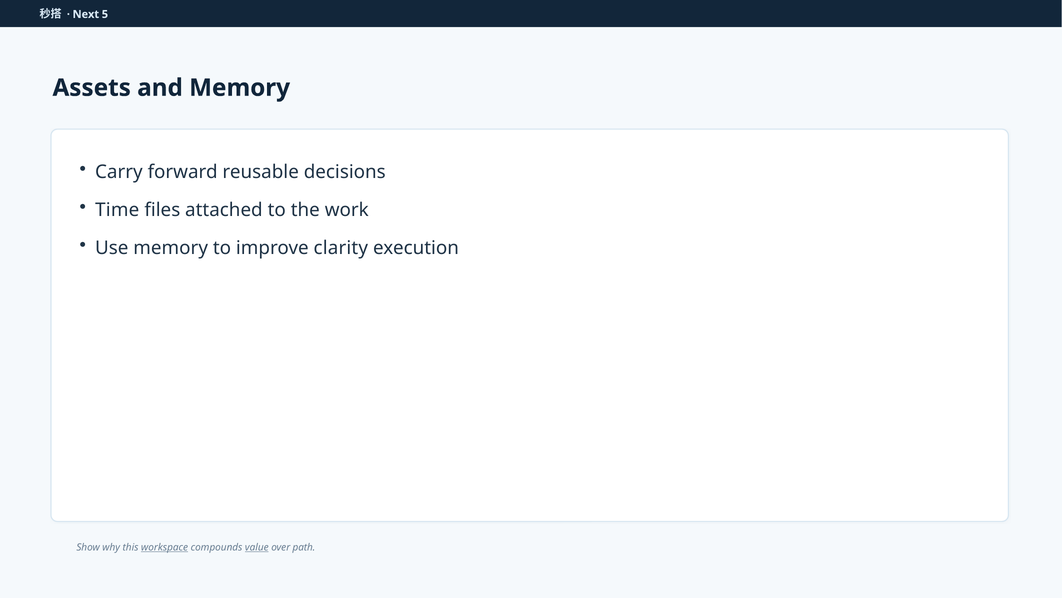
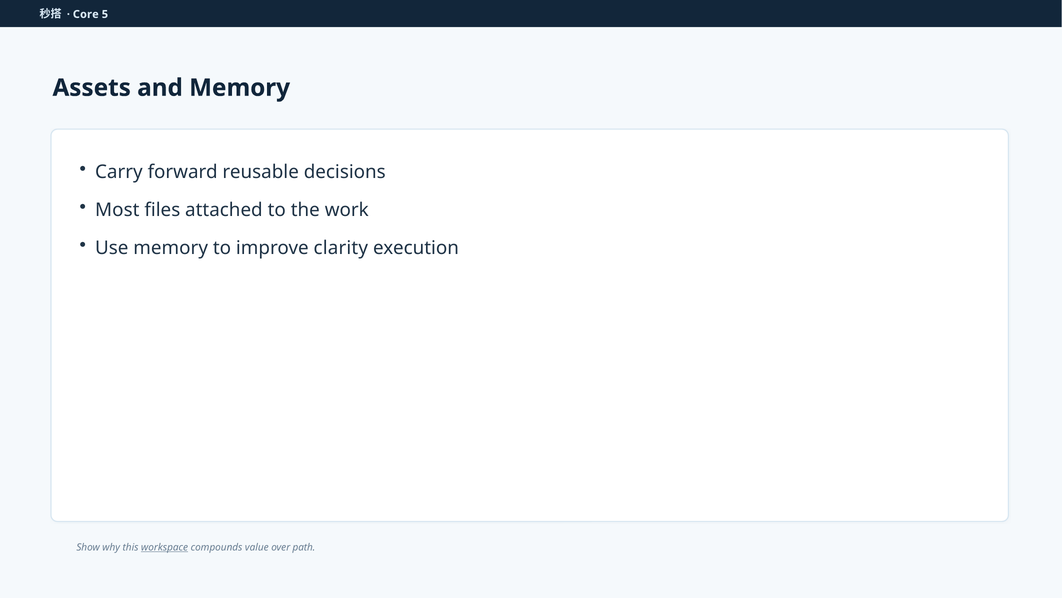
Next: Next -> Core
Time: Time -> Most
value underline: present -> none
